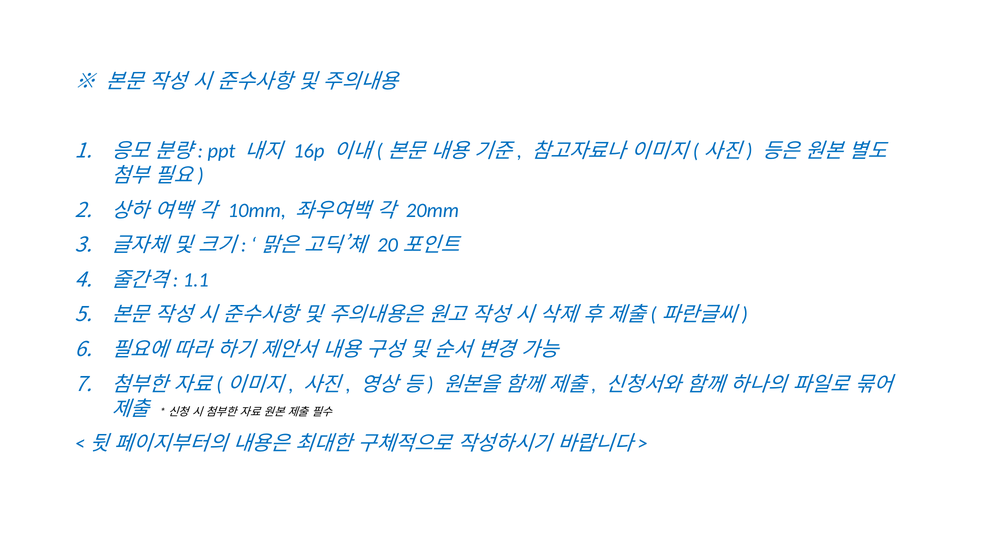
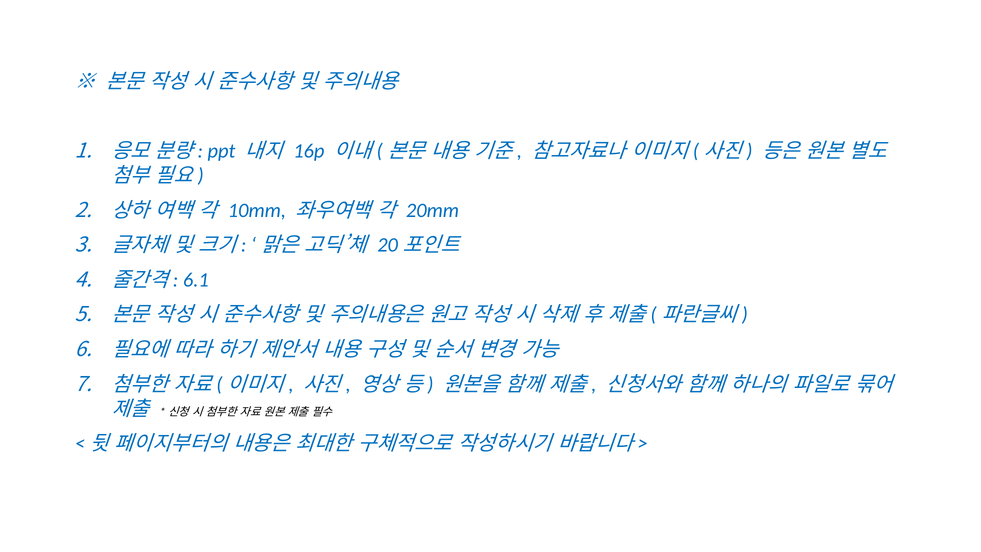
1.1: 1.1 -> 6.1
